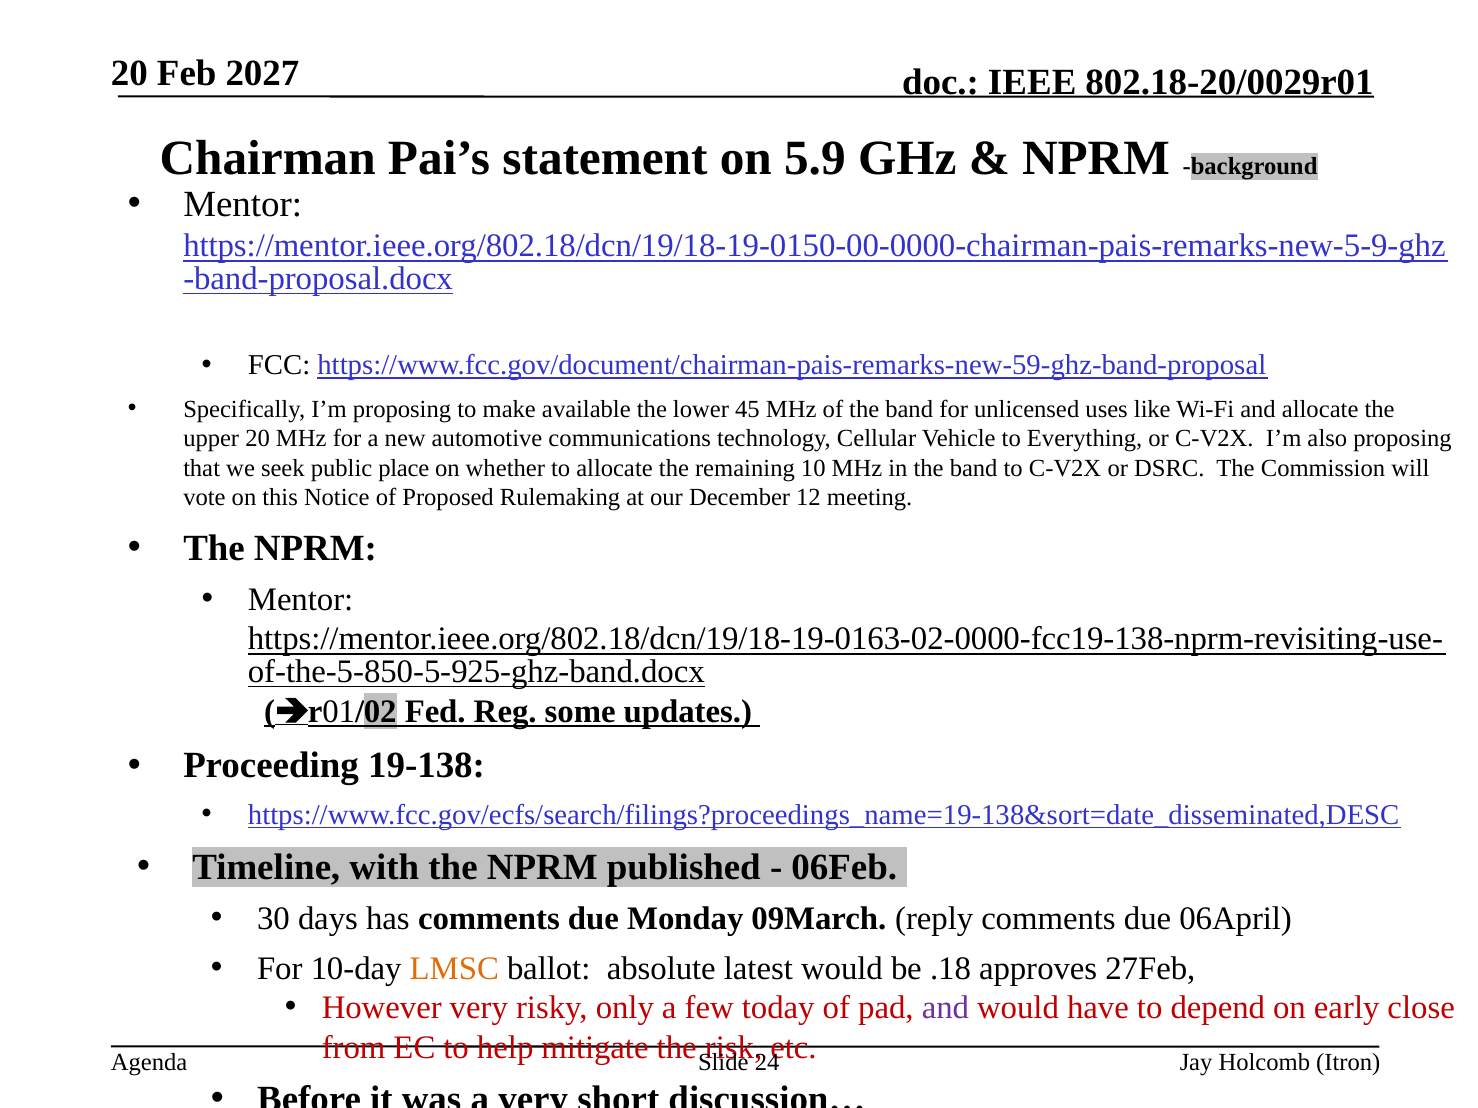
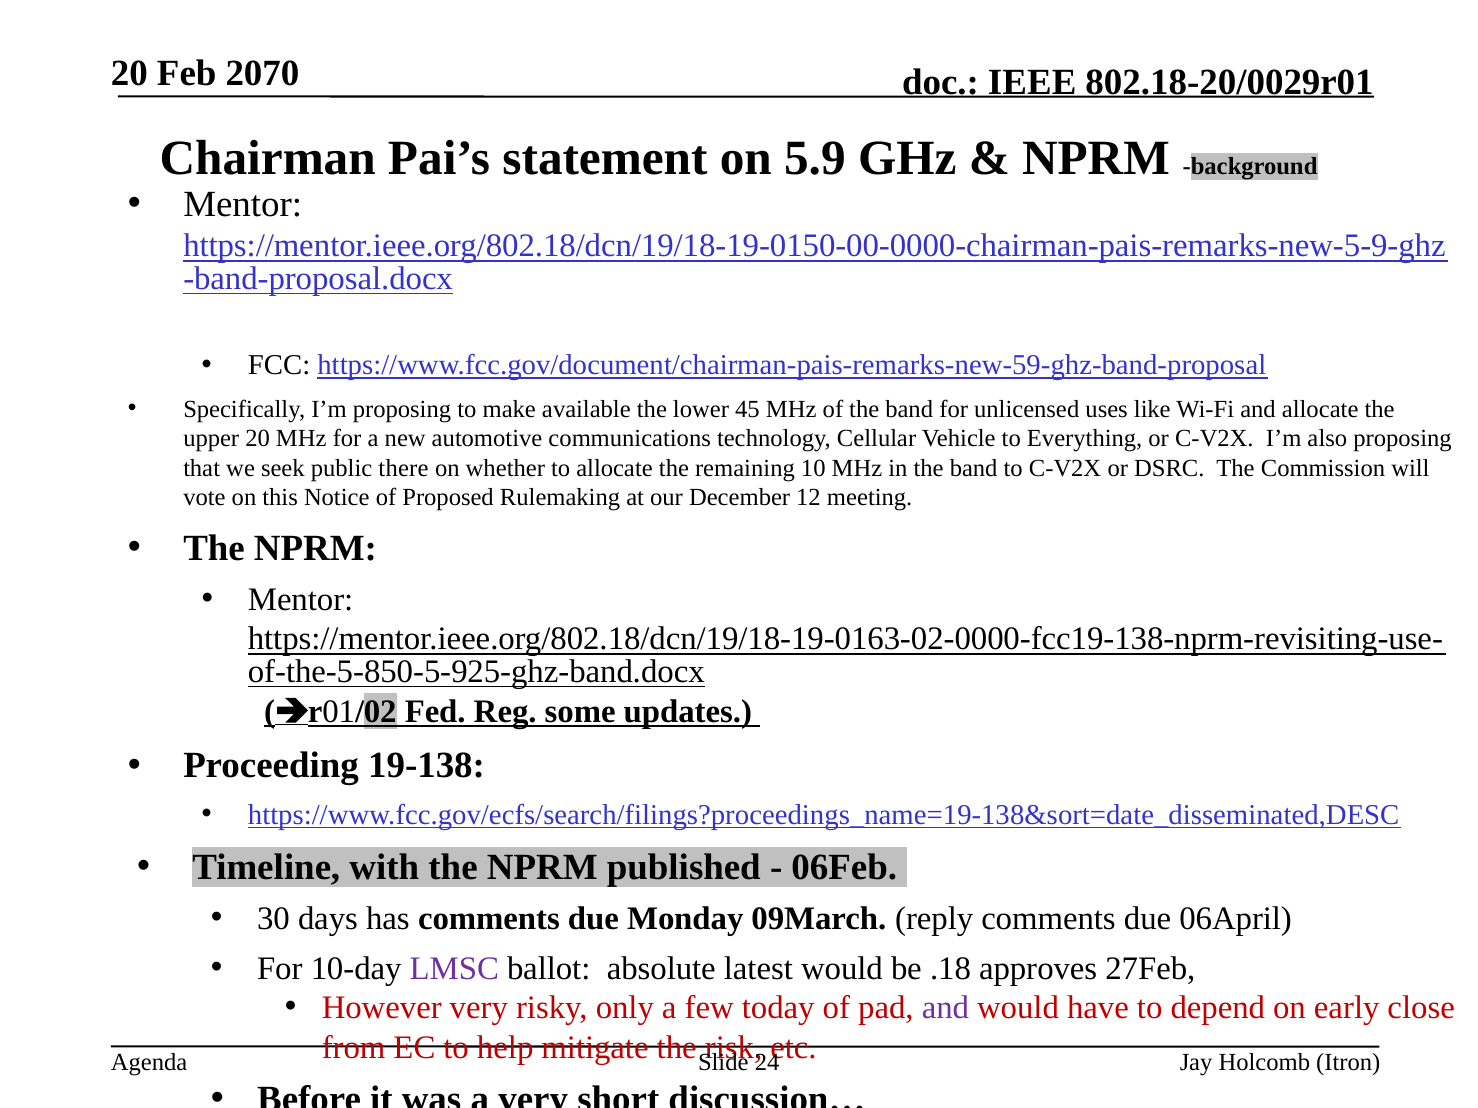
2027: 2027 -> 2070
place: place -> there
LMSC colour: orange -> purple
